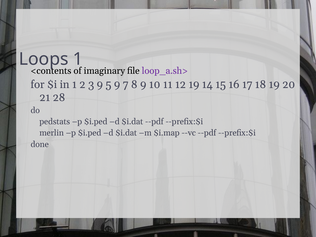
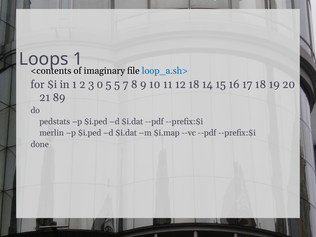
loop_a.sh> colour: purple -> blue
3 9: 9 -> 0
5 9: 9 -> 5
12 19: 19 -> 18
28: 28 -> 89
